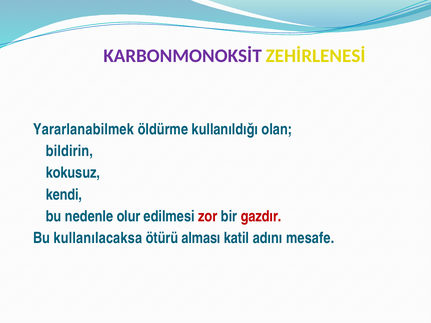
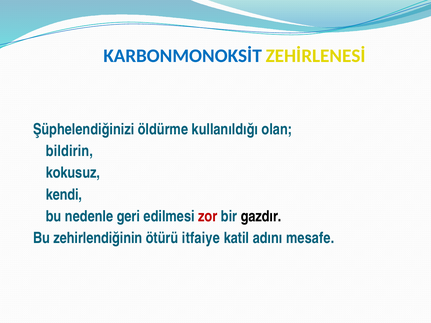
KARBONMONOKSİT colour: purple -> blue
Yararlanabilmek: Yararlanabilmek -> Şüphelendiğinizi
olur: olur -> geri
gazdır colour: red -> black
kullanılacaksa: kullanılacaksa -> zehirlendiğinin
alması: alması -> itfaiye
